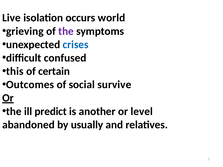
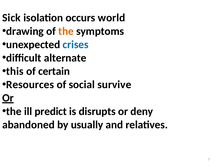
Live: Live -> Sick
grieving: grieving -> drawing
the at (66, 31) colour: purple -> orange
confused: confused -> alternate
Outcomes: Outcomes -> Resources
another: another -> disrupts
level: level -> deny
